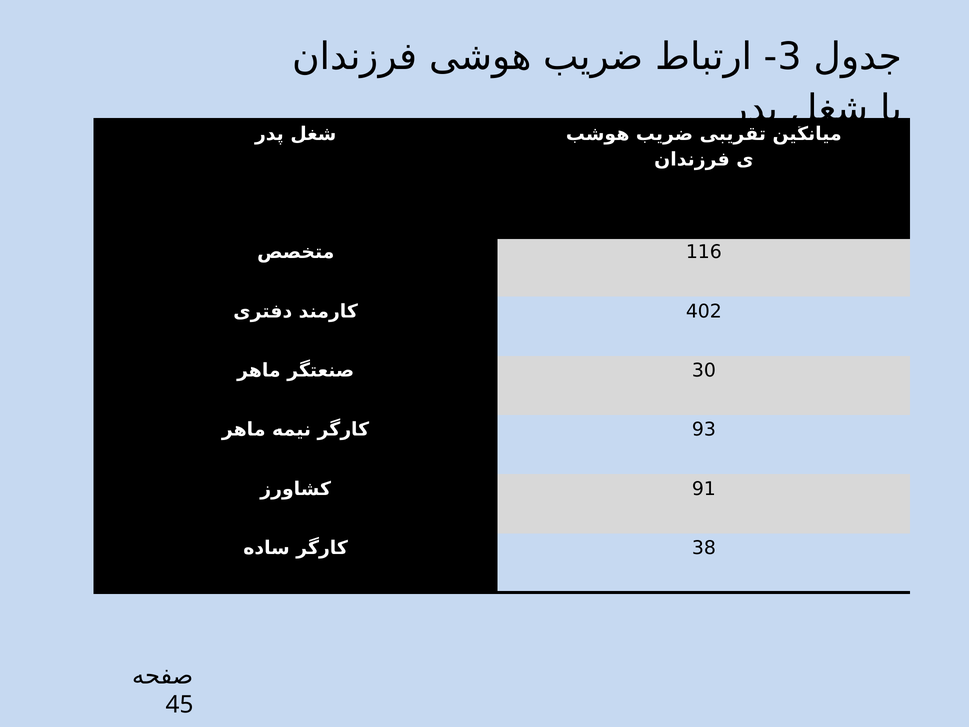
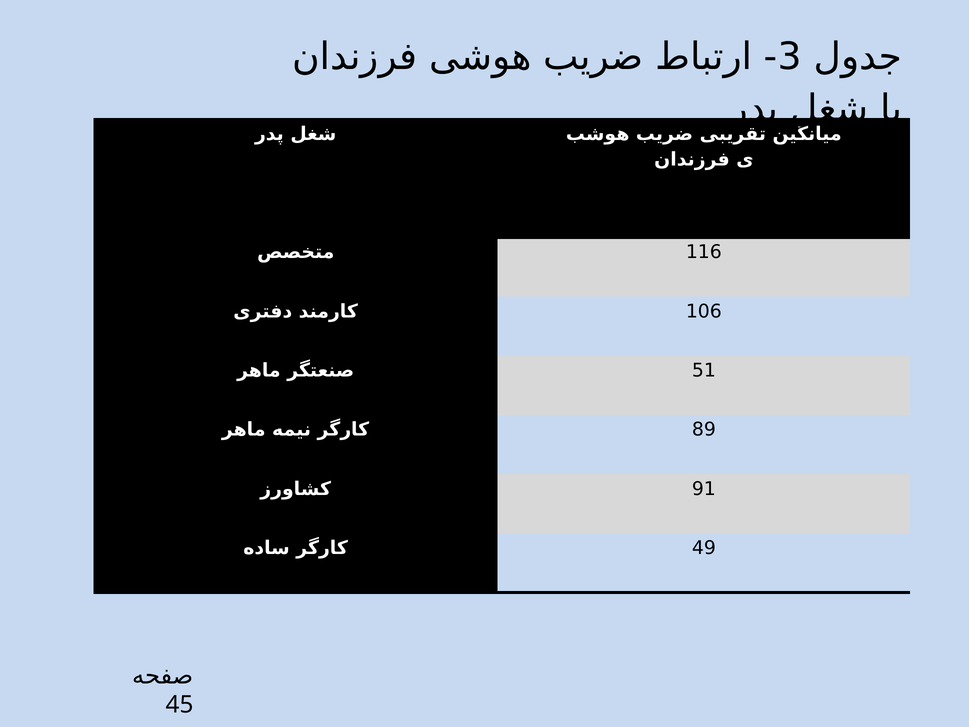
402: 402 -> 106
30: 30 -> 51
93: 93 -> 89
38: 38 -> 49
